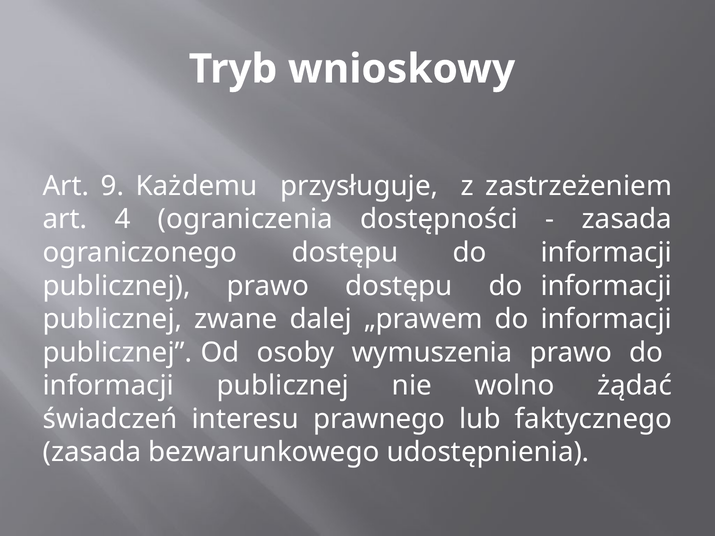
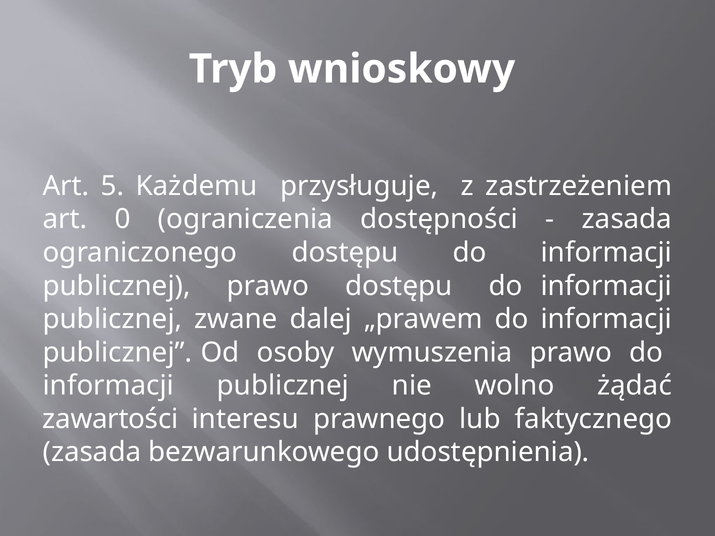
9: 9 -> 5
4: 4 -> 0
świadczeń: świadczeń -> zawartości
